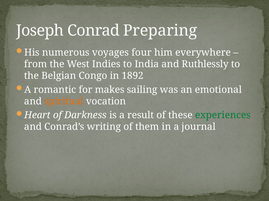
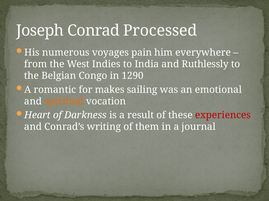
Preparing: Preparing -> Processed
four: four -> pain
1892: 1892 -> 1290
experiences colour: green -> red
